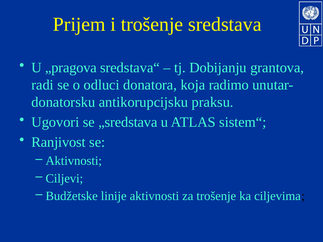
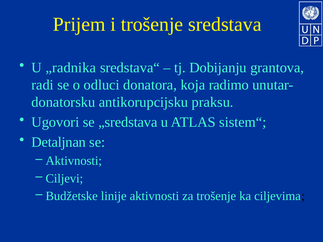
„pragova: „pragova -> „radnika
Ranjivost: Ranjivost -> Detaljnan
